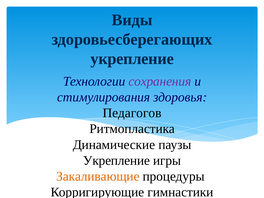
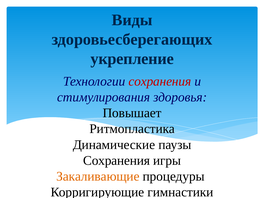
сохранения at (160, 81) colour: purple -> red
Педагогов: Педагогов -> Повышает
Укрепление at (117, 160): Укрепление -> Сохранения
